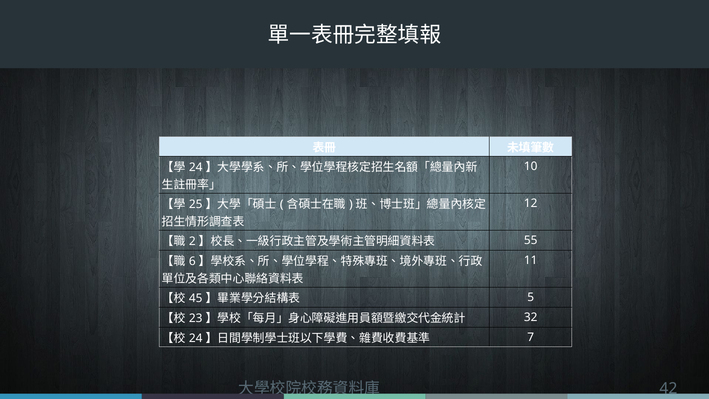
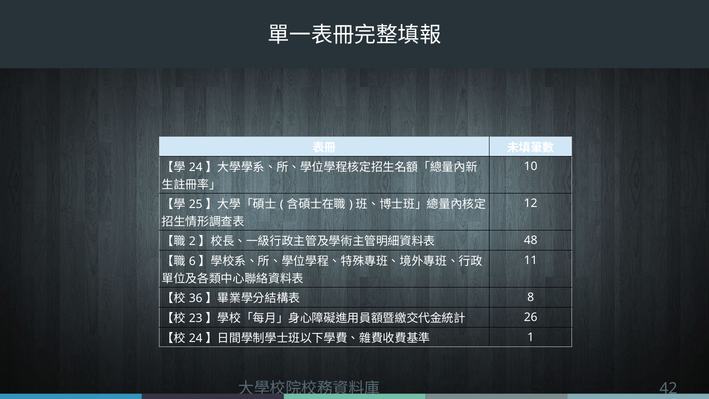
55: 55 -> 48
45: 45 -> 36
5: 5 -> 8
32: 32 -> 26
7: 7 -> 1
